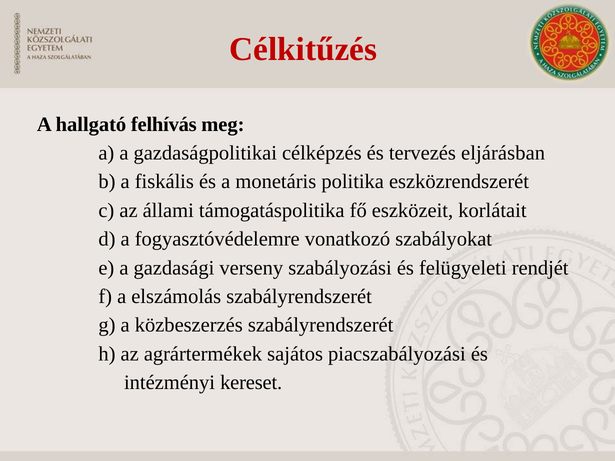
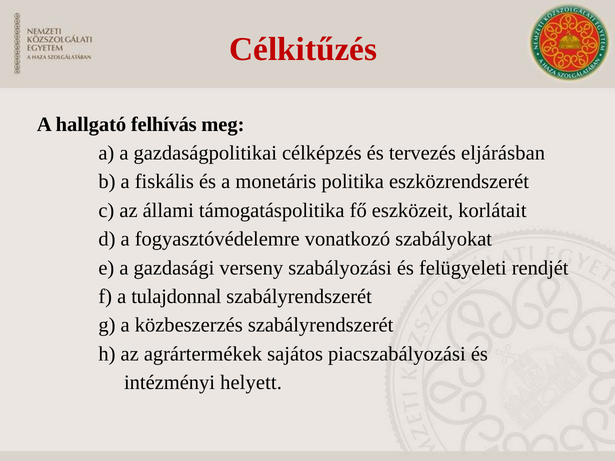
elszámolás: elszámolás -> tulajdonnal
kereset: kereset -> helyett
